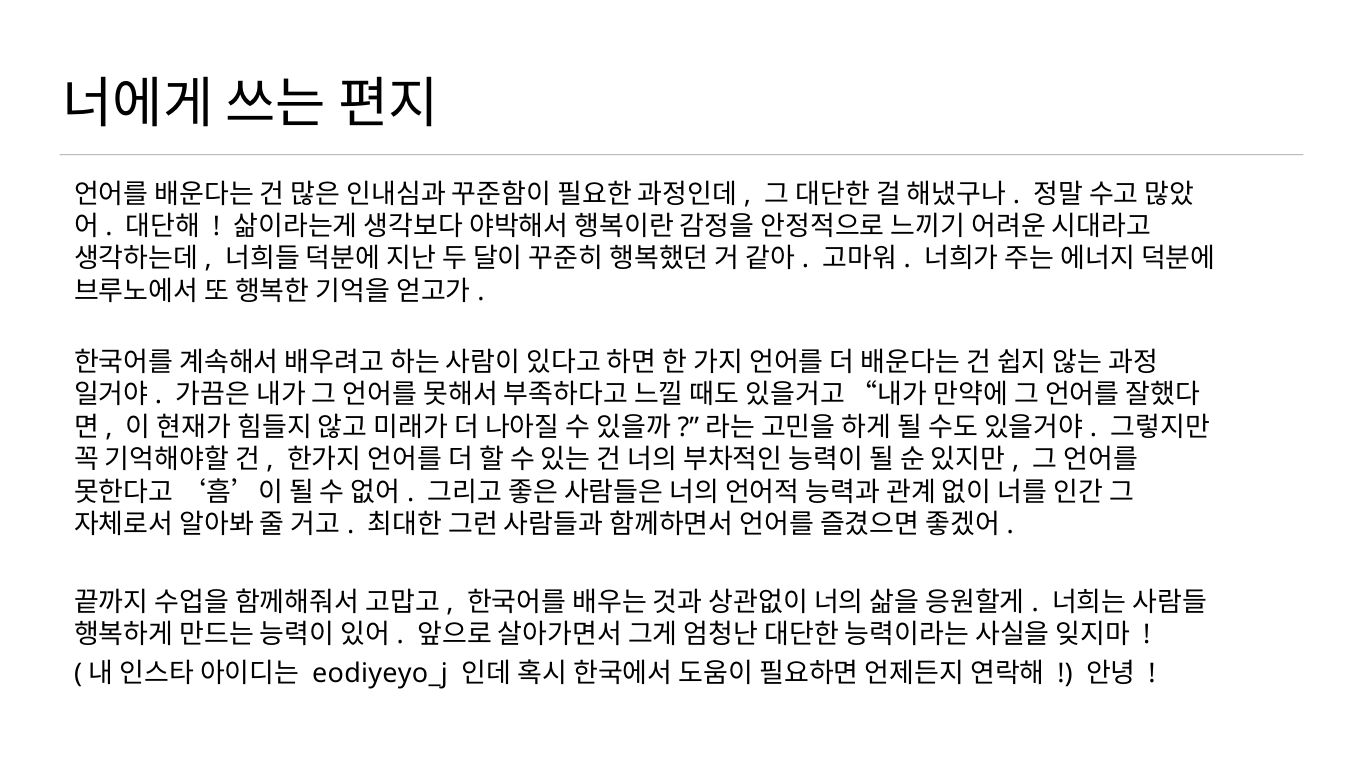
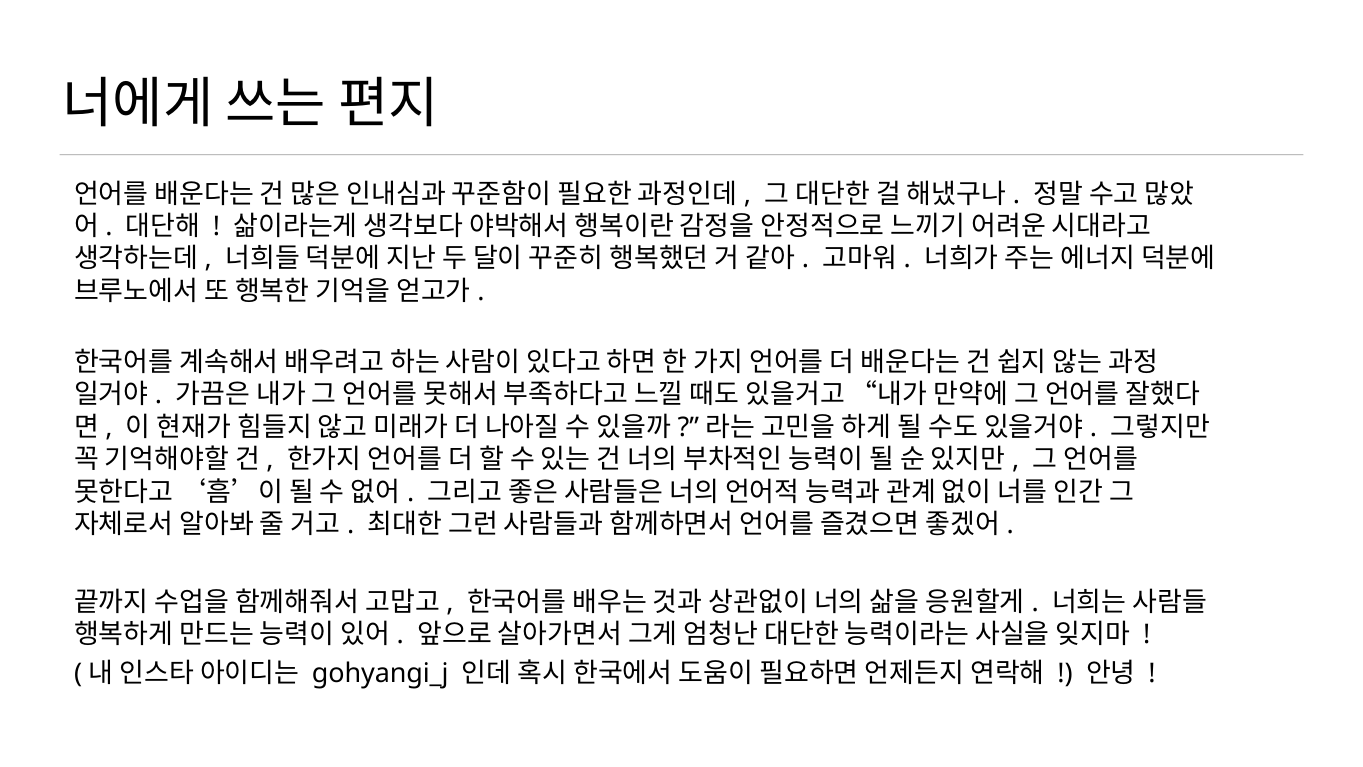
eodiyeyo_j: eodiyeyo_j -> gohyangi_j
